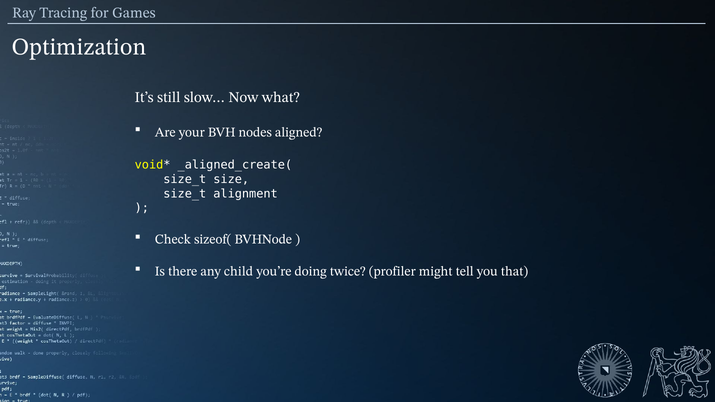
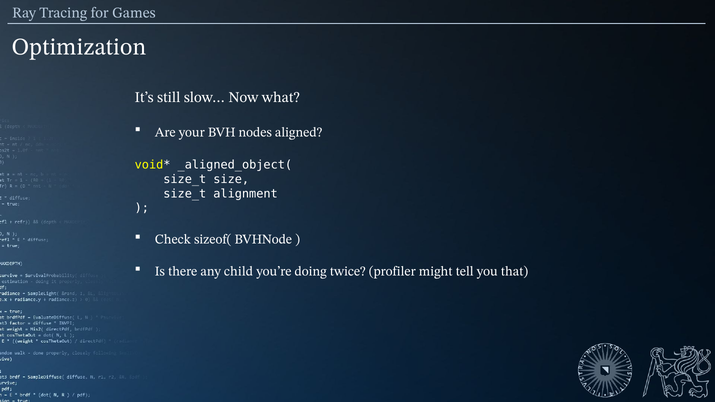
_aligned_create(: _aligned_create( -> _aligned_object(
